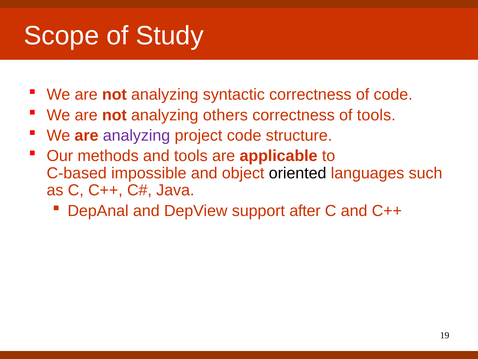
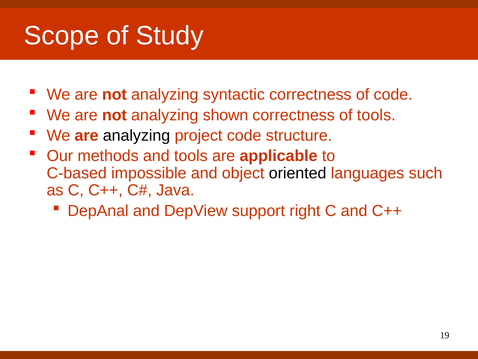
others: others -> shown
analyzing at (137, 135) colour: purple -> black
after: after -> right
